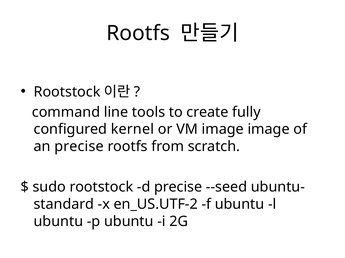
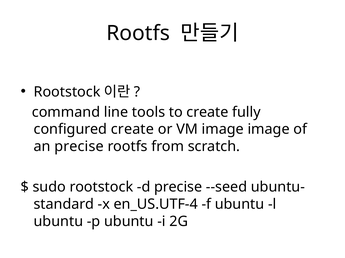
configured kernel: kernel -> create
en_US.UTF-2: en_US.UTF-2 -> en_US.UTF-4
